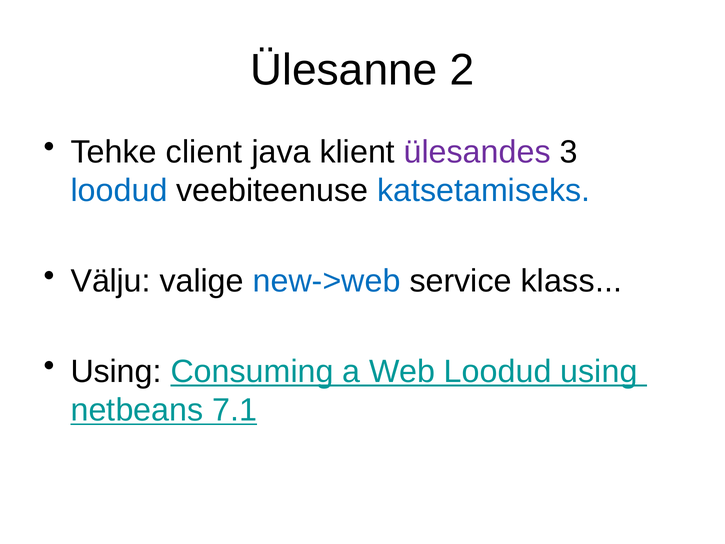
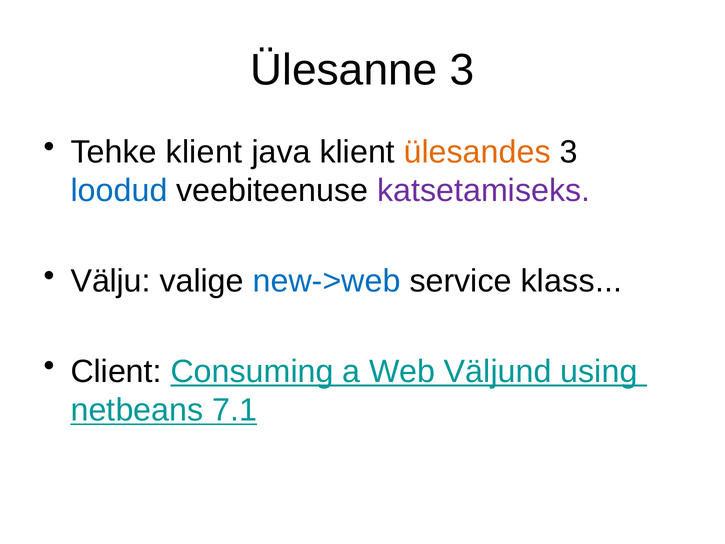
Ülesanne 2: 2 -> 3
Tehke client: client -> klient
ülesandes colour: purple -> orange
katsetamiseks colour: blue -> purple
Using at (116, 371): Using -> Client
Web Loodud: Loodud -> Väljund
